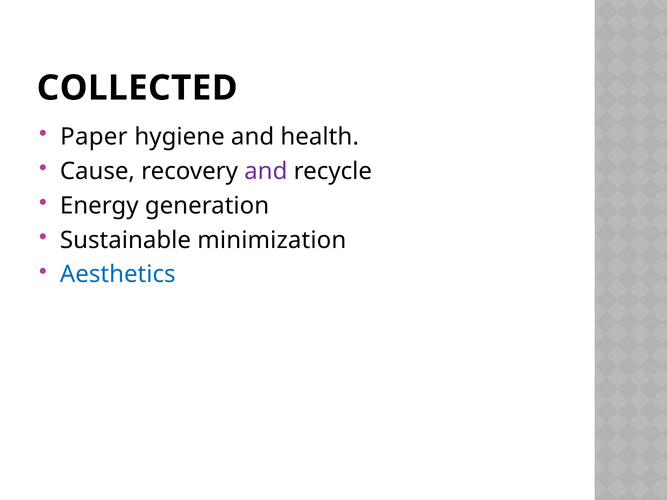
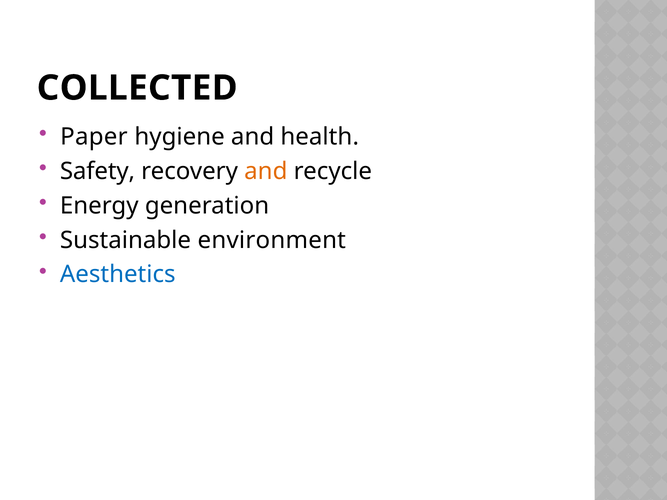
Cause: Cause -> Safety
and at (266, 171) colour: purple -> orange
minimization: minimization -> environment
